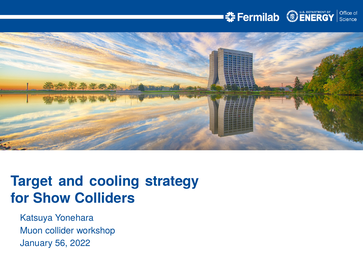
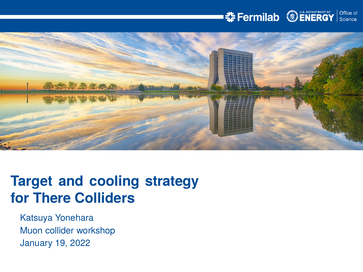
Show: Show -> There
56: 56 -> 19
